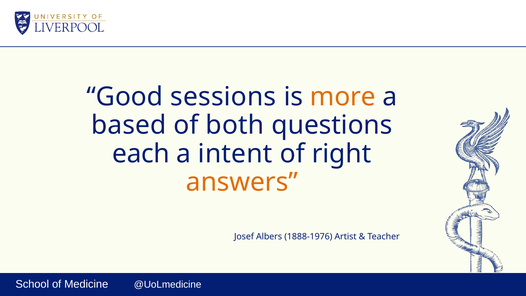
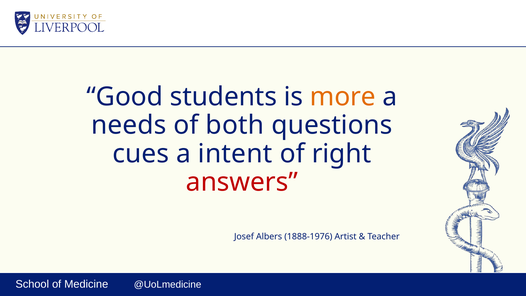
sessions: sessions -> students
based: based -> needs
each: each -> cues
answers colour: orange -> red
